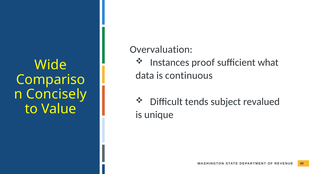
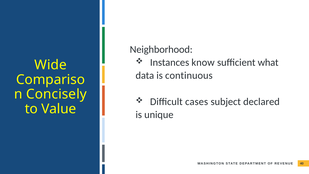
Overvaluation: Overvaluation -> Neighborhood
proof: proof -> know
tends: tends -> cases
revalued: revalued -> declared
